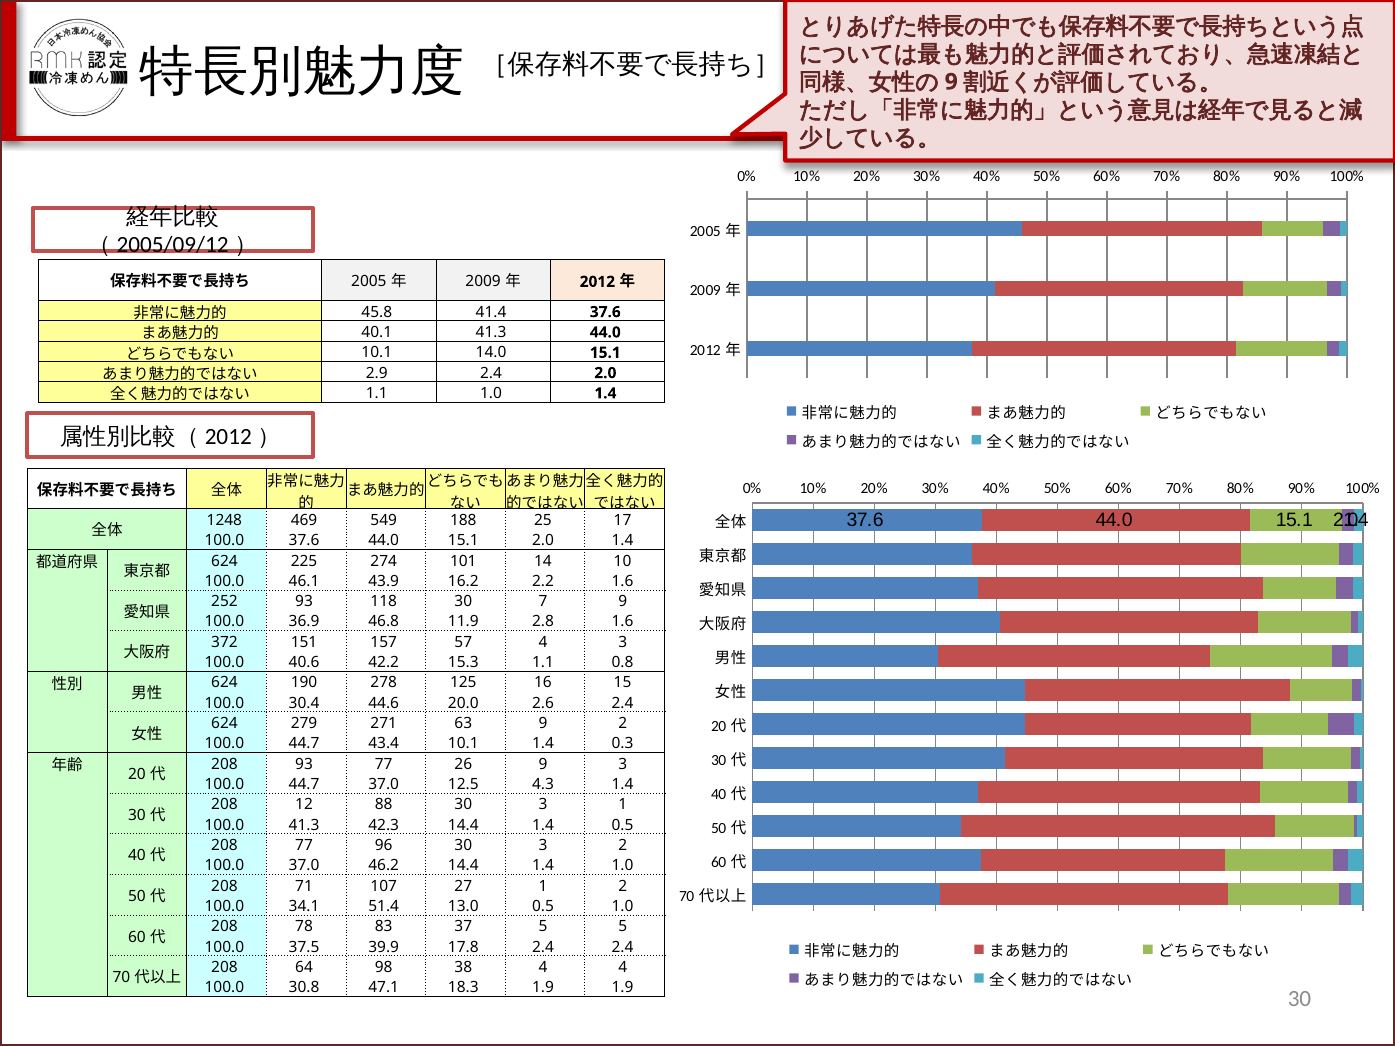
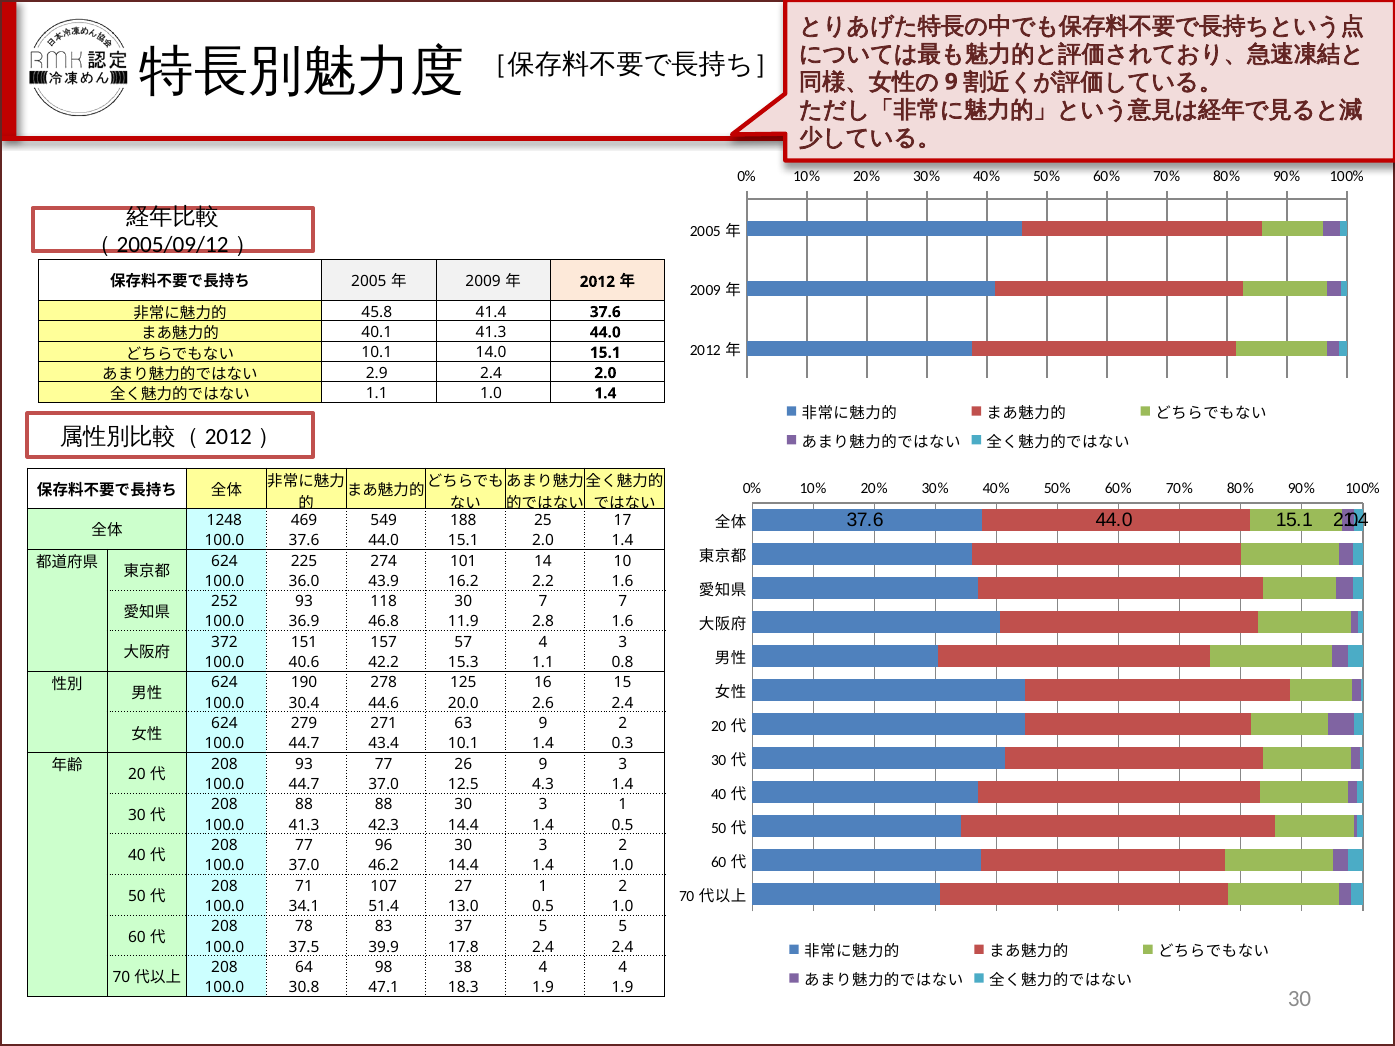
46.1: 46.1 -> 36.0
7 9: 9 -> 7
12 at (304, 805): 12 -> 88
